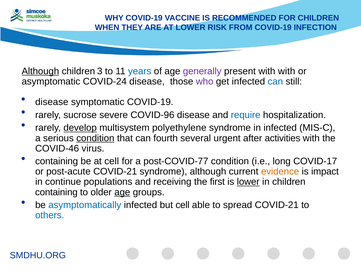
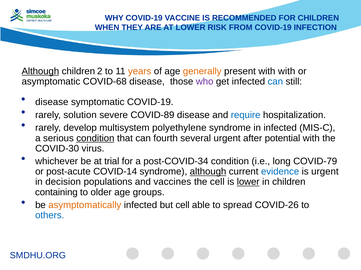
3: 3 -> 2
years colour: blue -> orange
generally colour: purple -> orange
COVID-24: COVID-24 -> COVID-68
sucrose: sucrose -> solution
COVID-96: COVID-96 -> COVID-89
develop underline: present -> none
activities: activities -> potential
COVID-46: COVID-46 -> COVID-30
containing at (57, 162): containing -> whichever
at cell: cell -> trial
post-COVID-77: post-COVID-77 -> post-COVID-34
COVID-17: COVID-17 -> COVID-79
post-acute COVID-21: COVID-21 -> COVID-14
although at (208, 172) underline: none -> present
evidence colour: orange -> blue
is impact: impact -> urgent
continue: continue -> decision
receiving: receiving -> vaccines
the first: first -> cell
age at (122, 193) underline: present -> none
asymptomatically colour: blue -> orange
spread COVID-21: COVID-21 -> COVID-26
